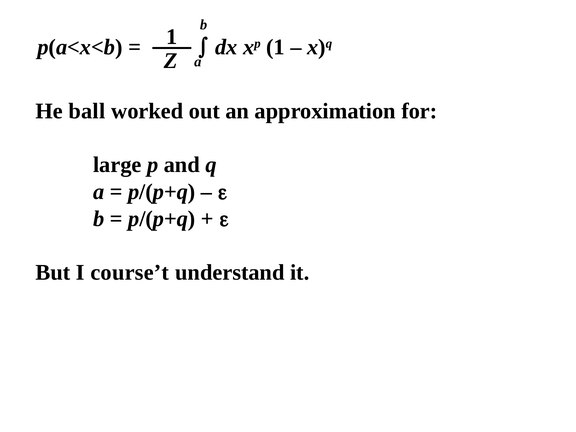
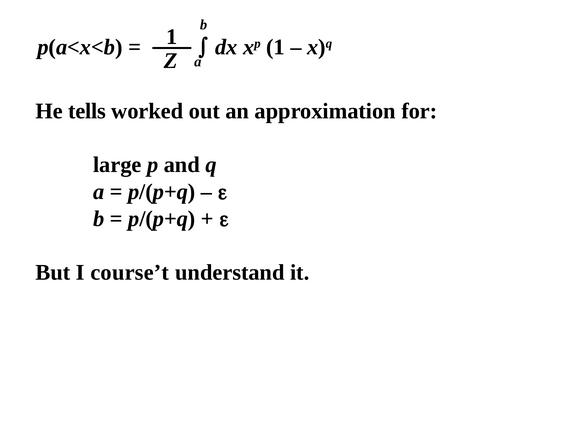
ball: ball -> tells
